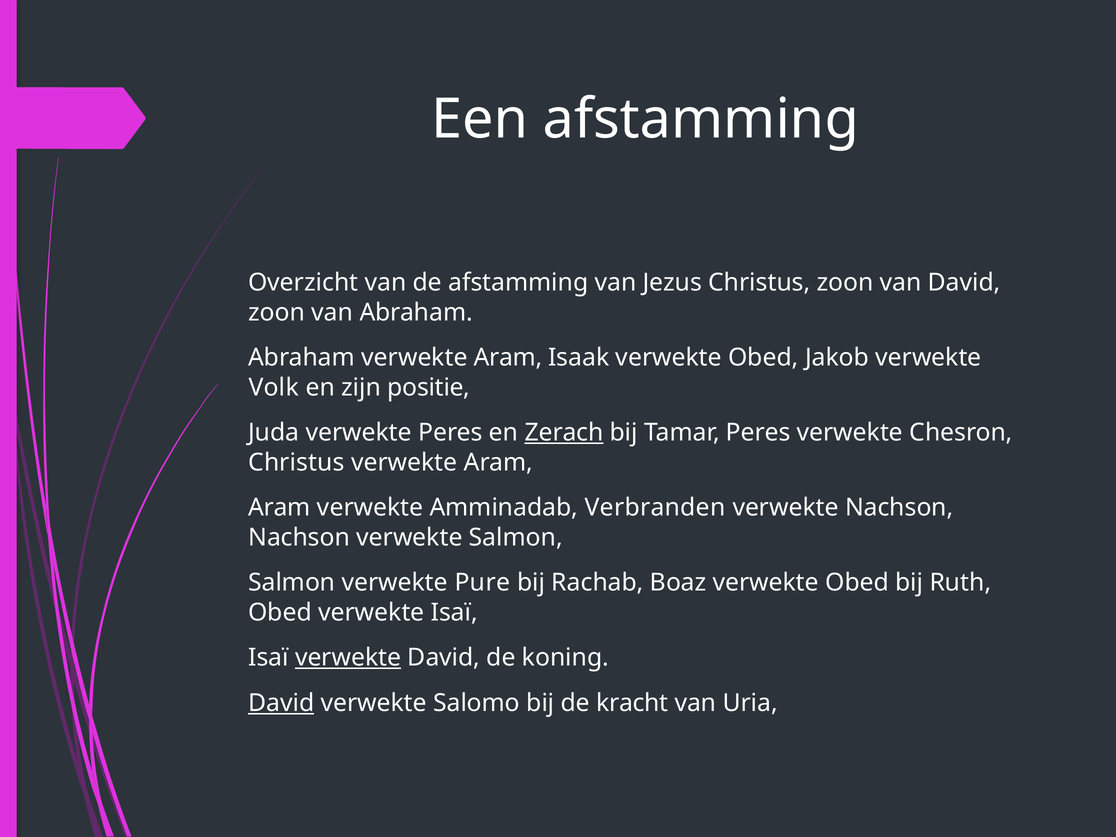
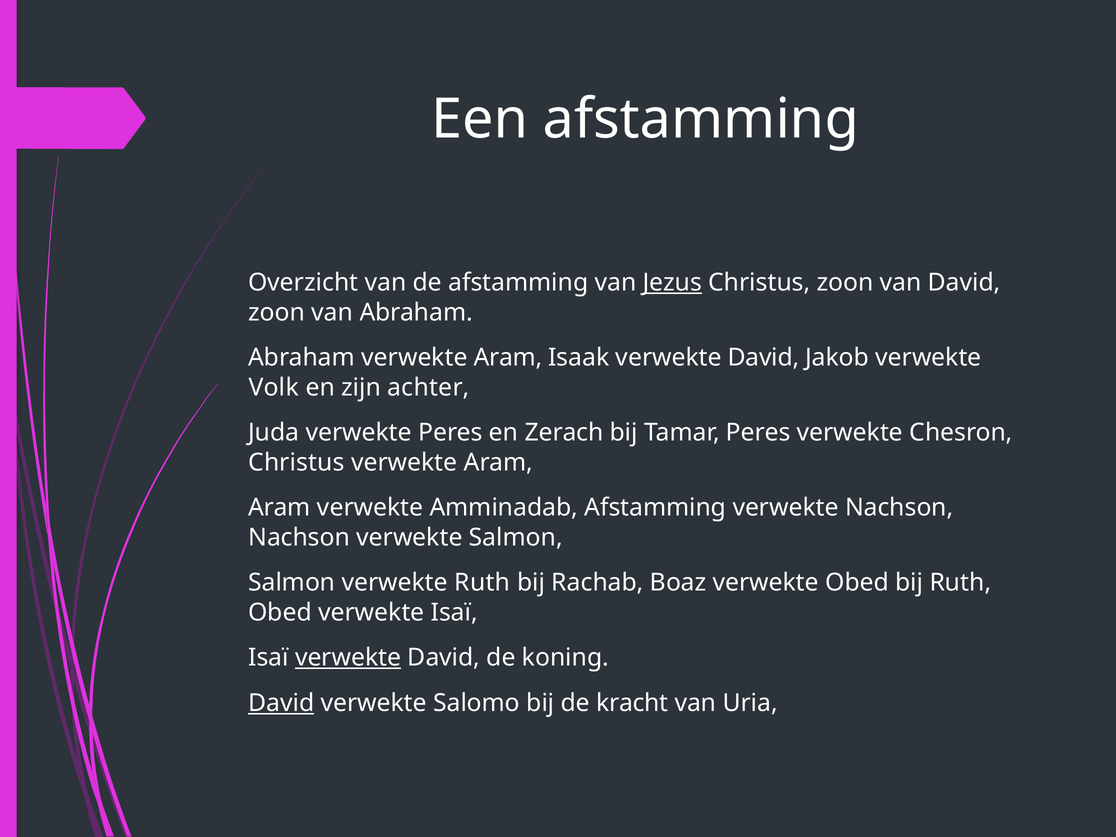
Jezus underline: none -> present
Isaak verwekte Obed: Obed -> David
positie: positie -> achter
Zerach underline: present -> none
Amminadab Verbranden: Verbranden -> Afstamming
verwekte Pure: Pure -> Ruth
